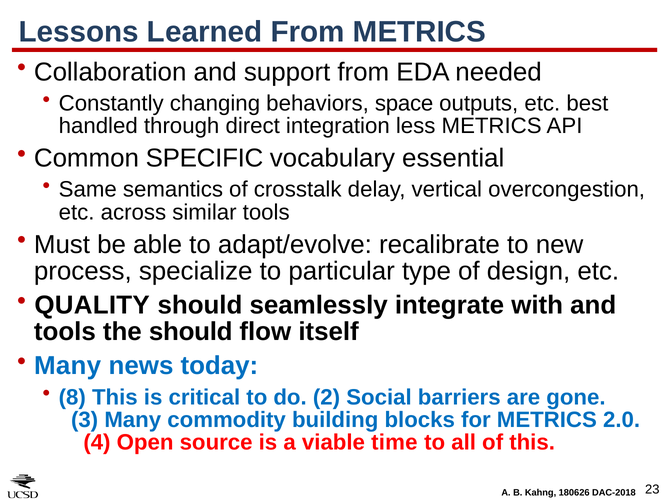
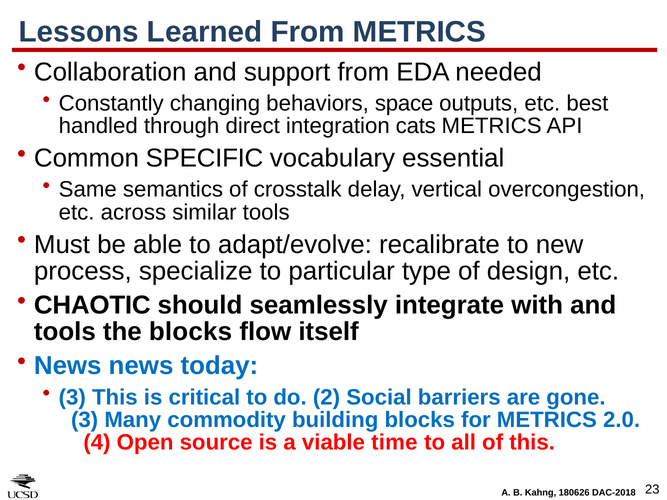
less: less -> cats
QUALITY: QUALITY -> CHAOTIC
the should: should -> blocks
Many at (68, 366): Many -> News
8 at (72, 397): 8 -> 3
